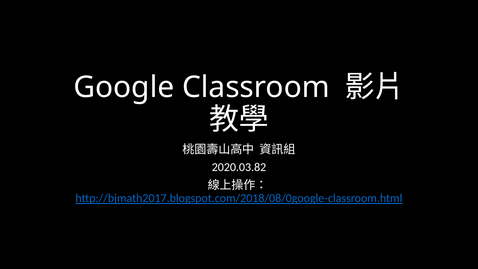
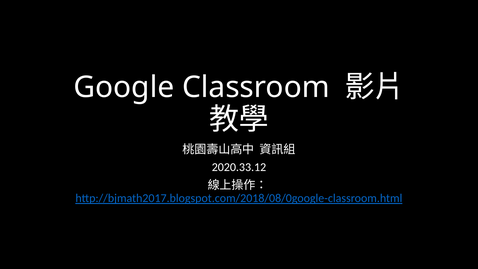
2020.03.82: 2020.03.82 -> 2020.33.12
